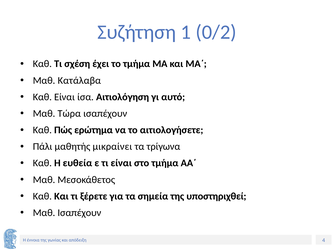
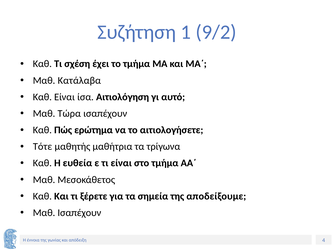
0/2: 0/2 -> 9/2
Πάλι: Πάλι -> Τότε
μικραίνει: μικραίνει -> μαθήτρια
υποστηριχθεί: υποστηριχθεί -> αποδείξουμε
